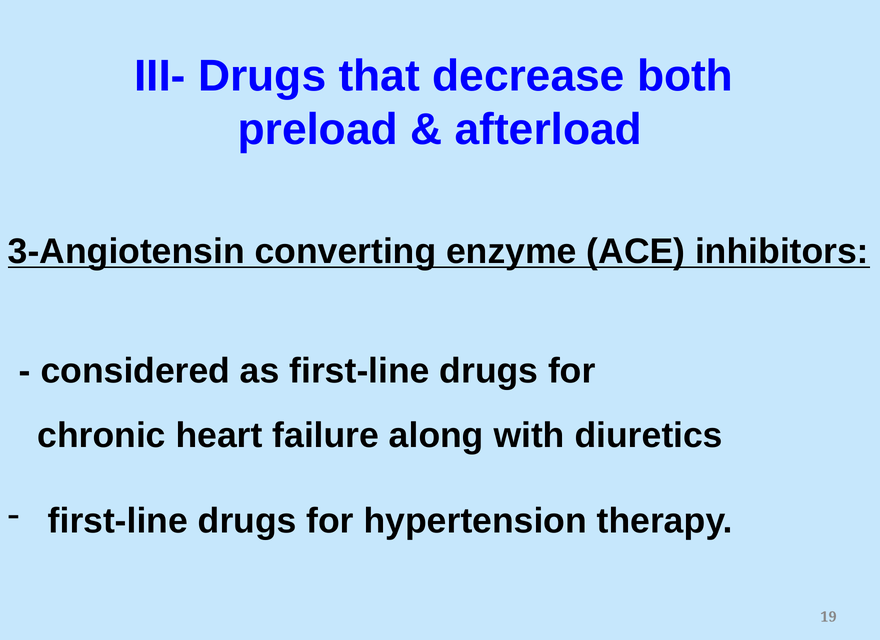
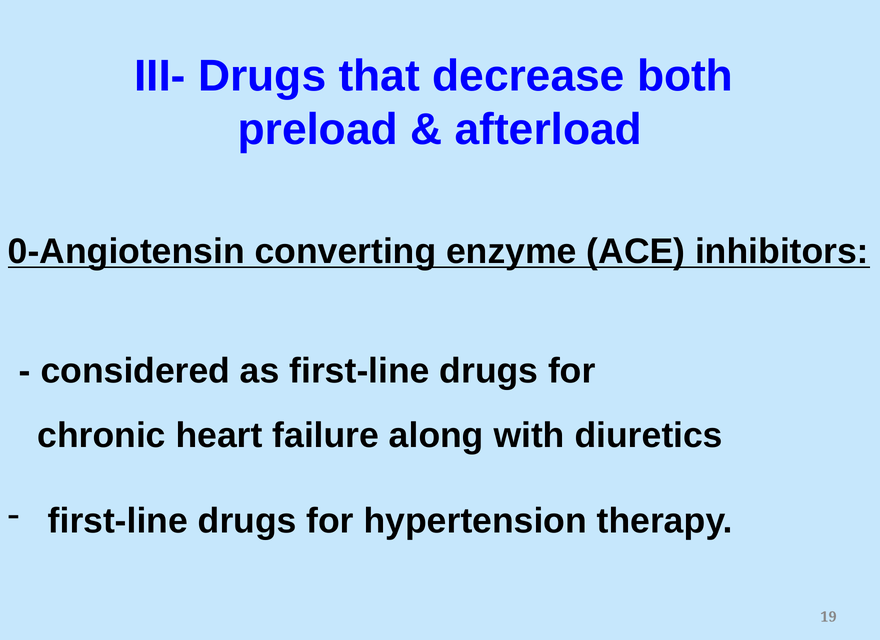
3-Angiotensin: 3-Angiotensin -> 0-Angiotensin
